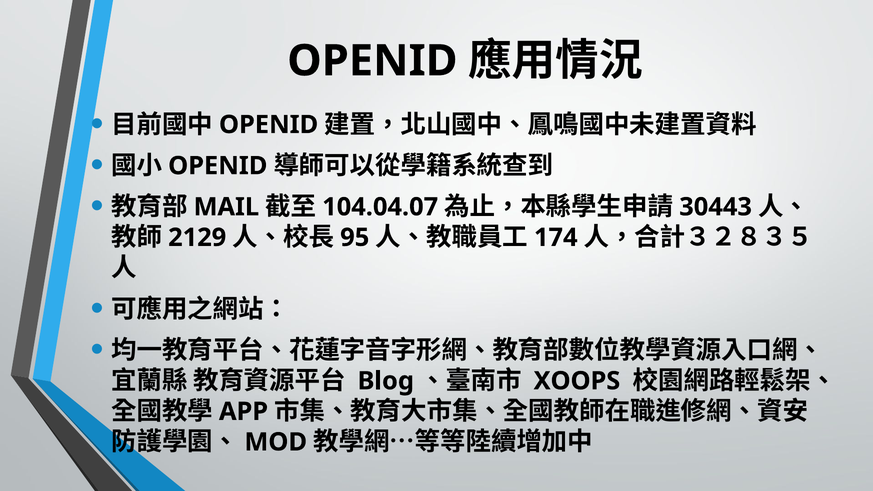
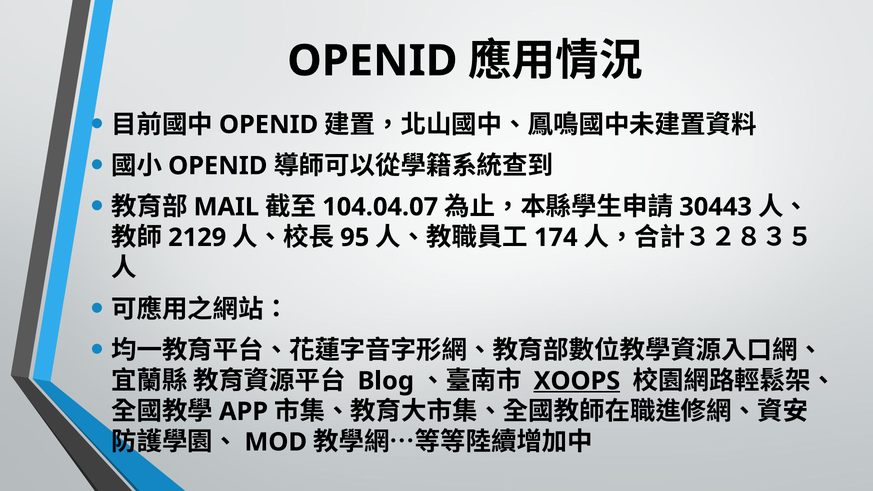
XOOPS underline: none -> present
